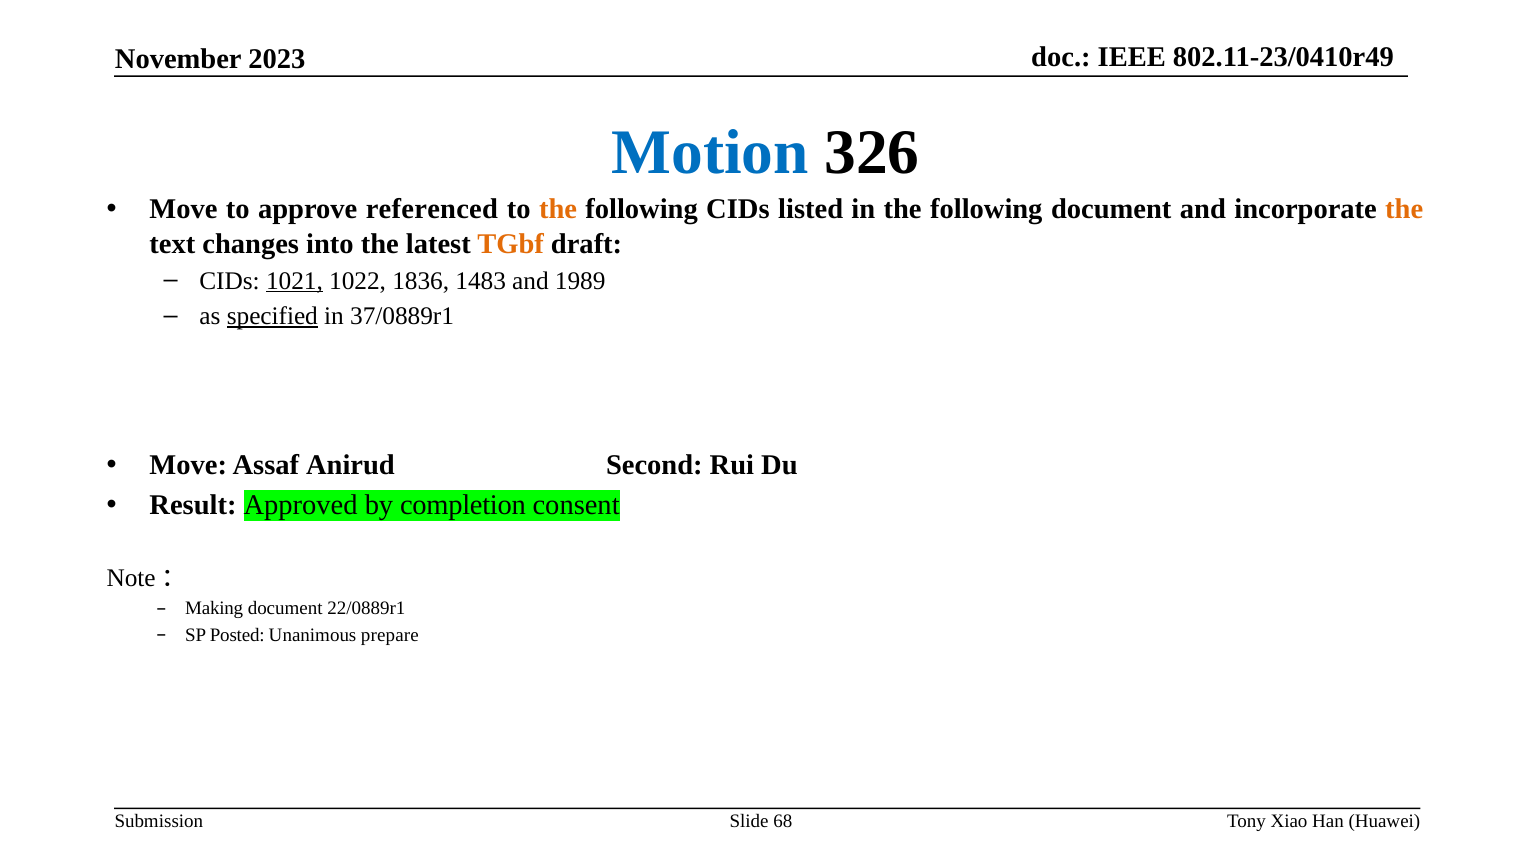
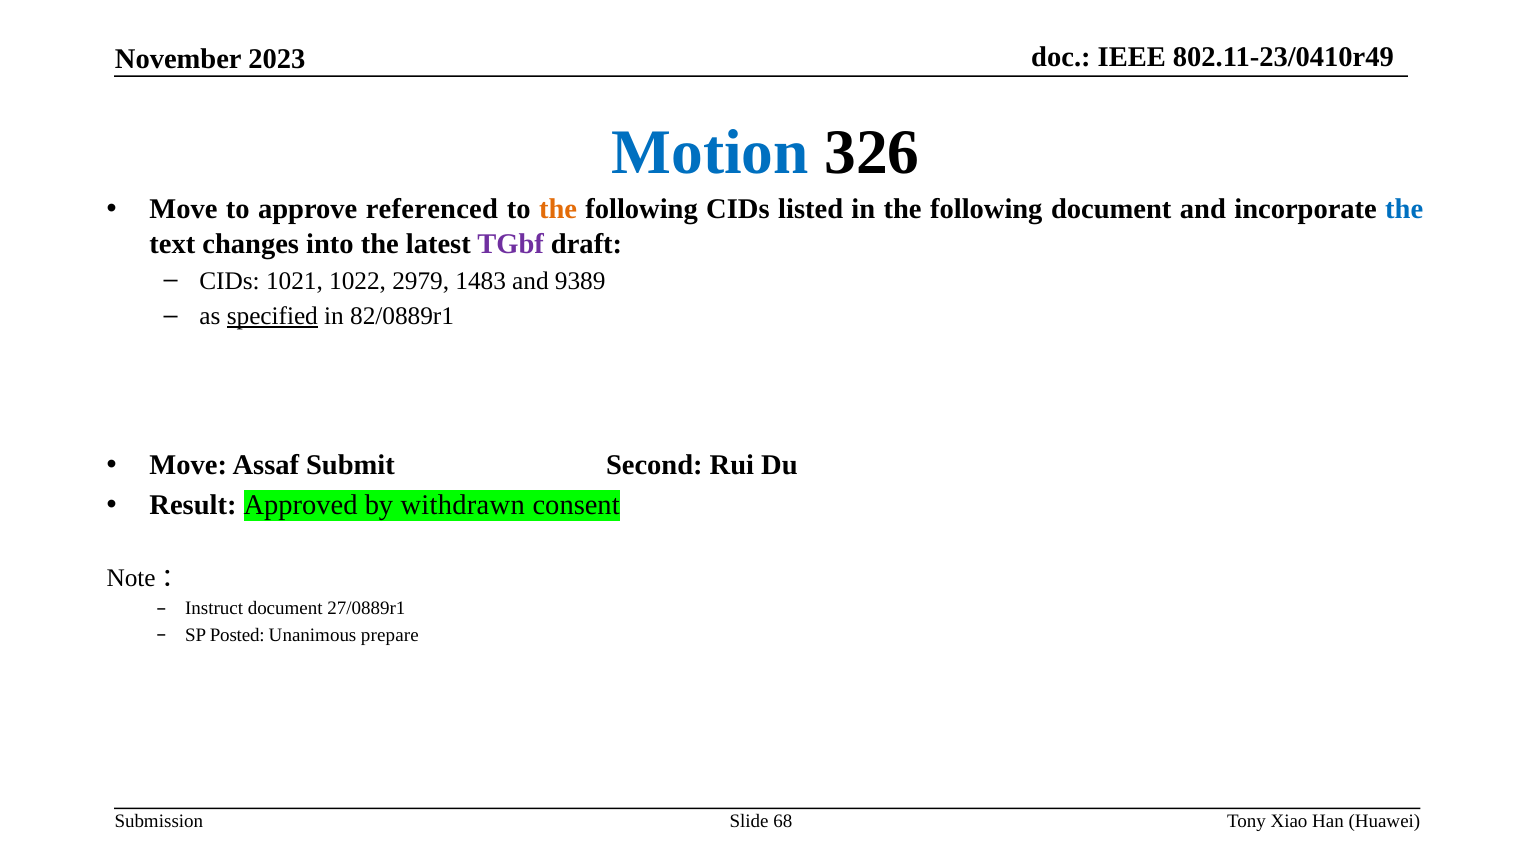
the at (1404, 209) colour: orange -> blue
TGbf colour: orange -> purple
1021 underline: present -> none
1836: 1836 -> 2979
1989: 1989 -> 9389
37/0889r1: 37/0889r1 -> 82/0889r1
Anirud: Anirud -> Submit
completion: completion -> withdrawn
Making: Making -> Instruct
22/0889r1: 22/0889r1 -> 27/0889r1
